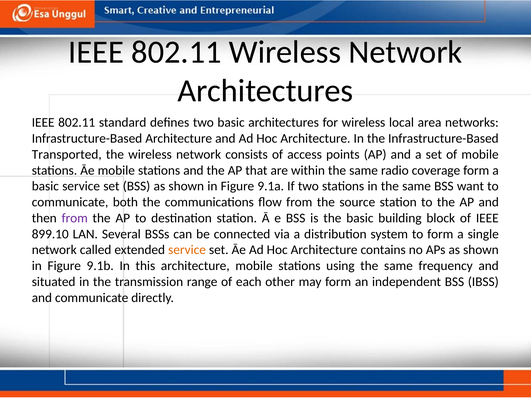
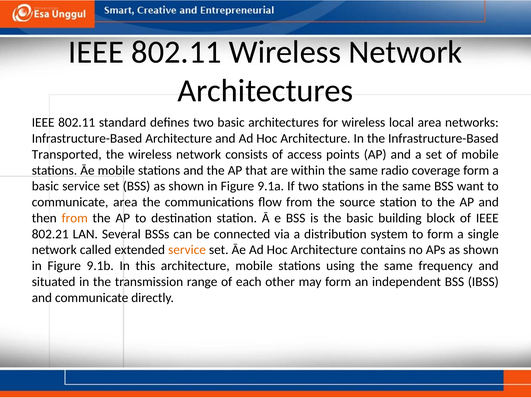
communicate both: both -> area
from at (75, 218) colour: purple -> orange
899.10: 899.10 -> 802.21
